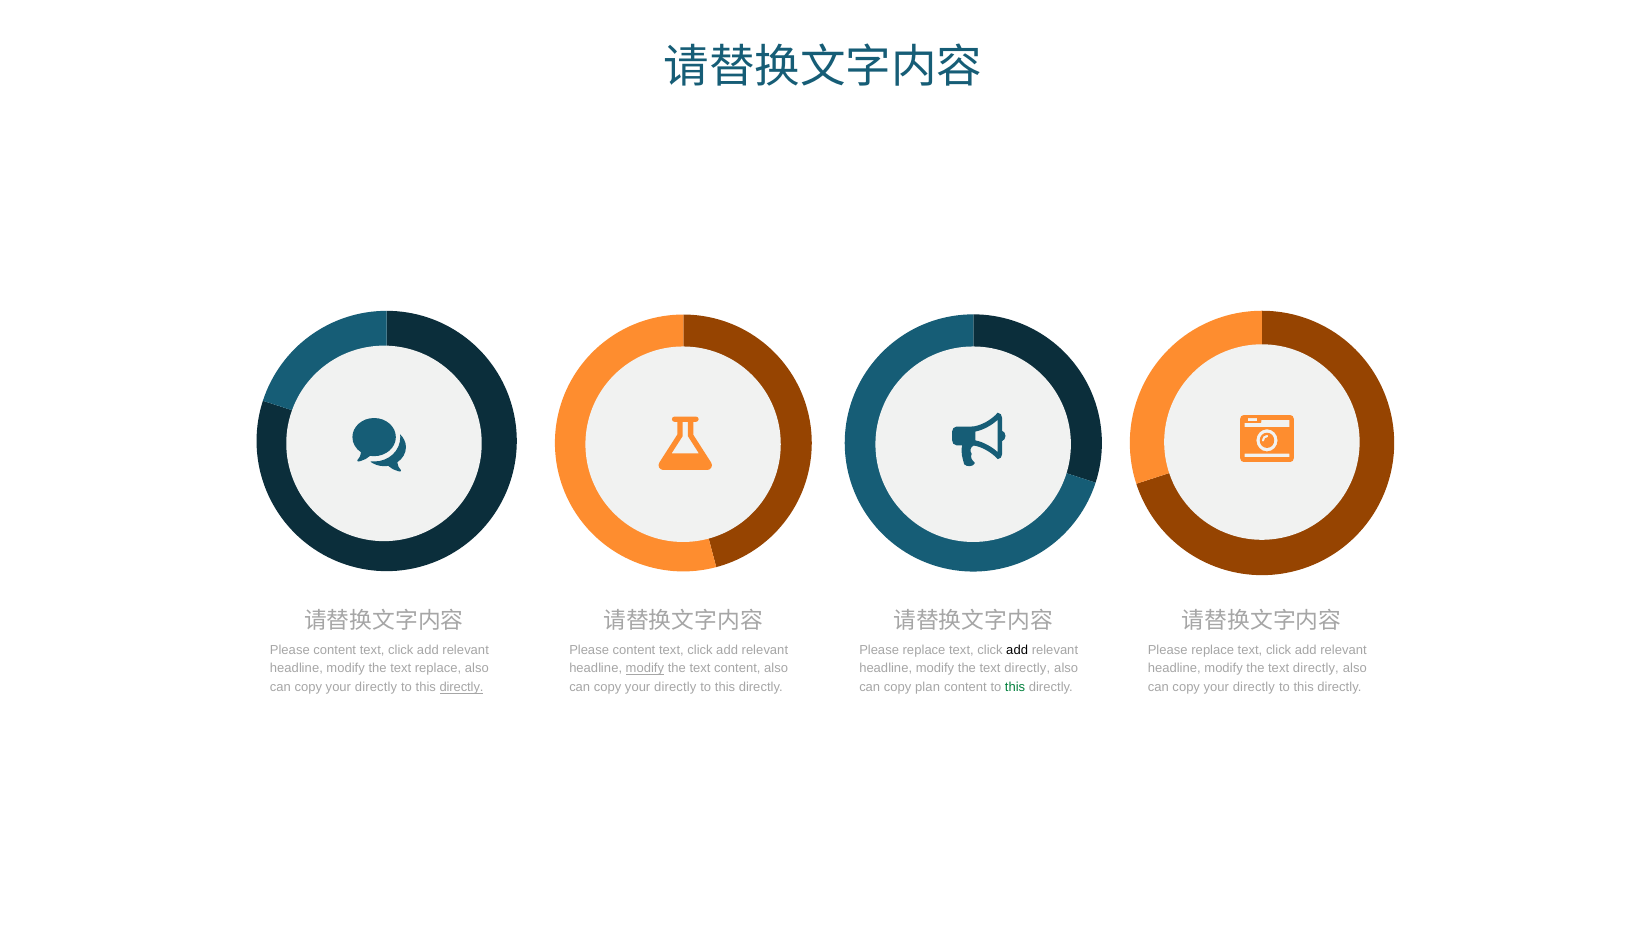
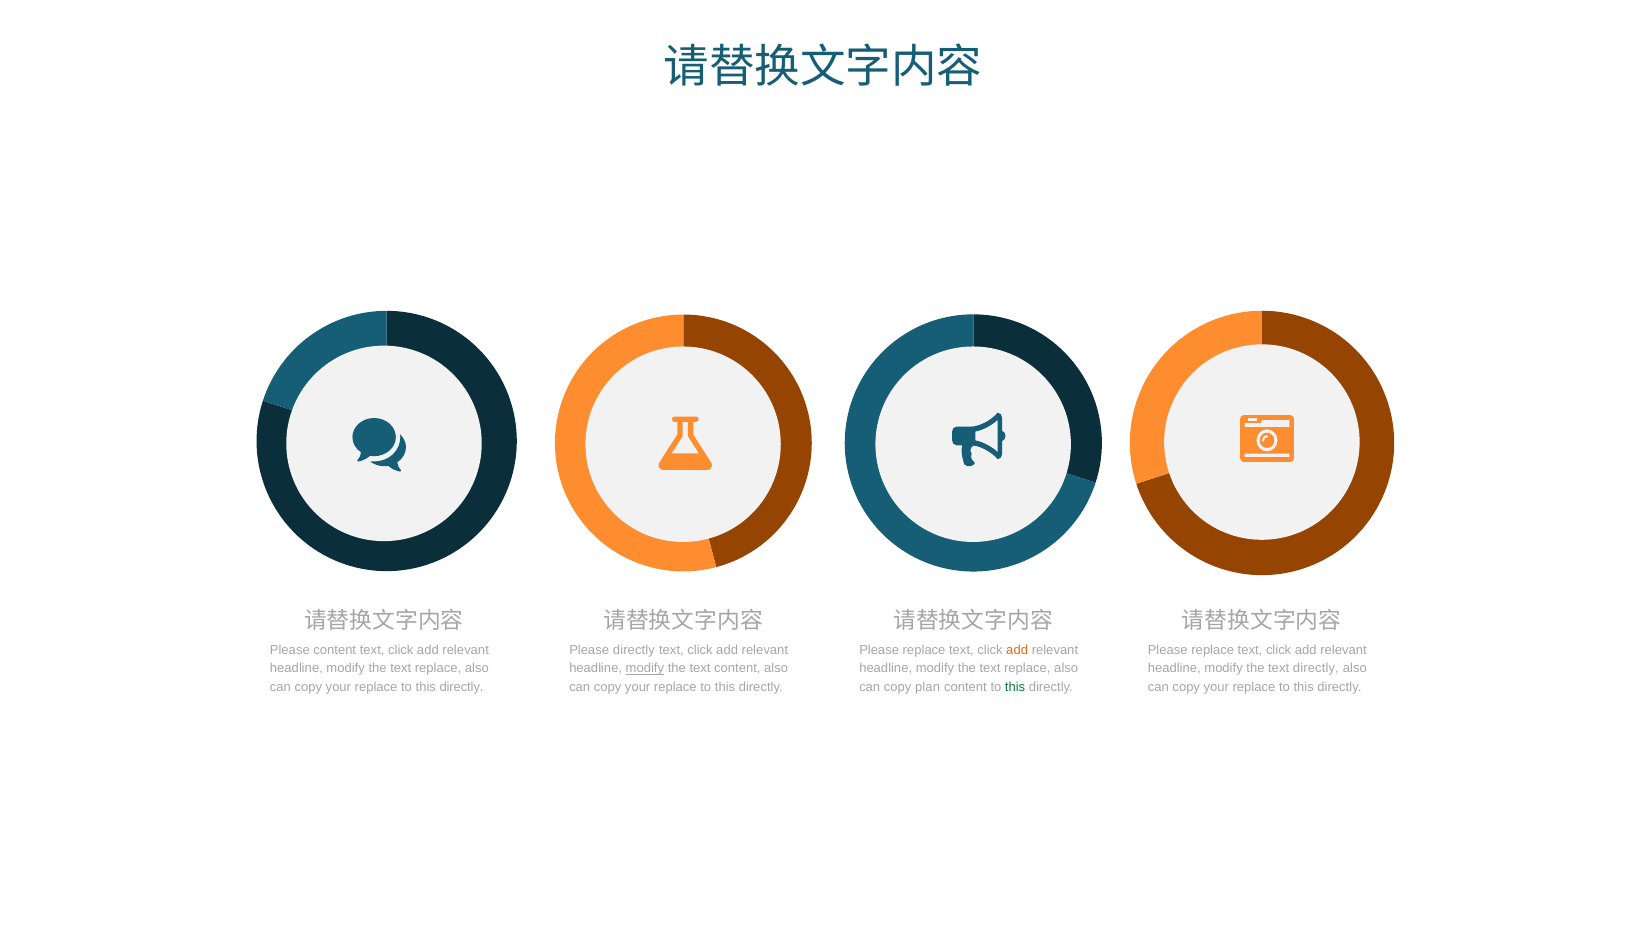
content at (634, 650): content -> directly
add at (1017, 650) colour: black -> orange
directly at (1027, 669): directly -> replace
directly at (376, 687): directly -> replace
directly at (462, 687) underline: present -> none
directly at (675, 687): directly -> replace
directly at (1254, 687): directly -> replace
